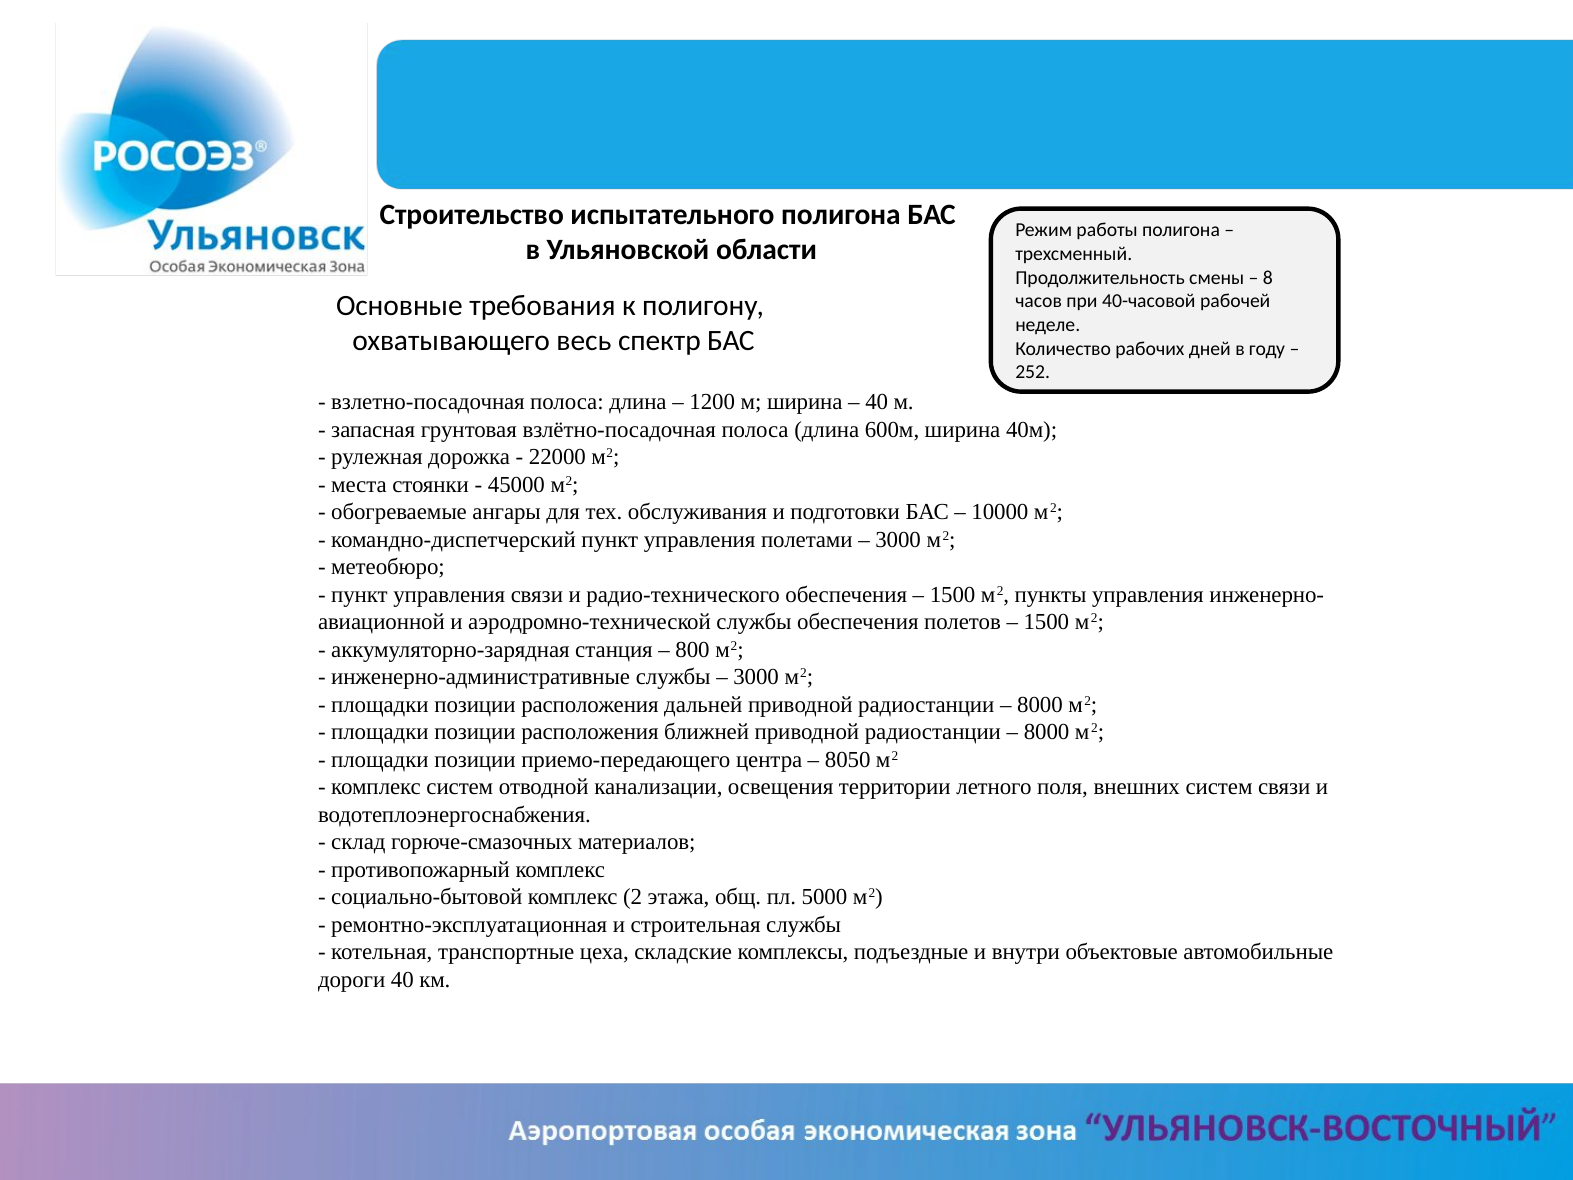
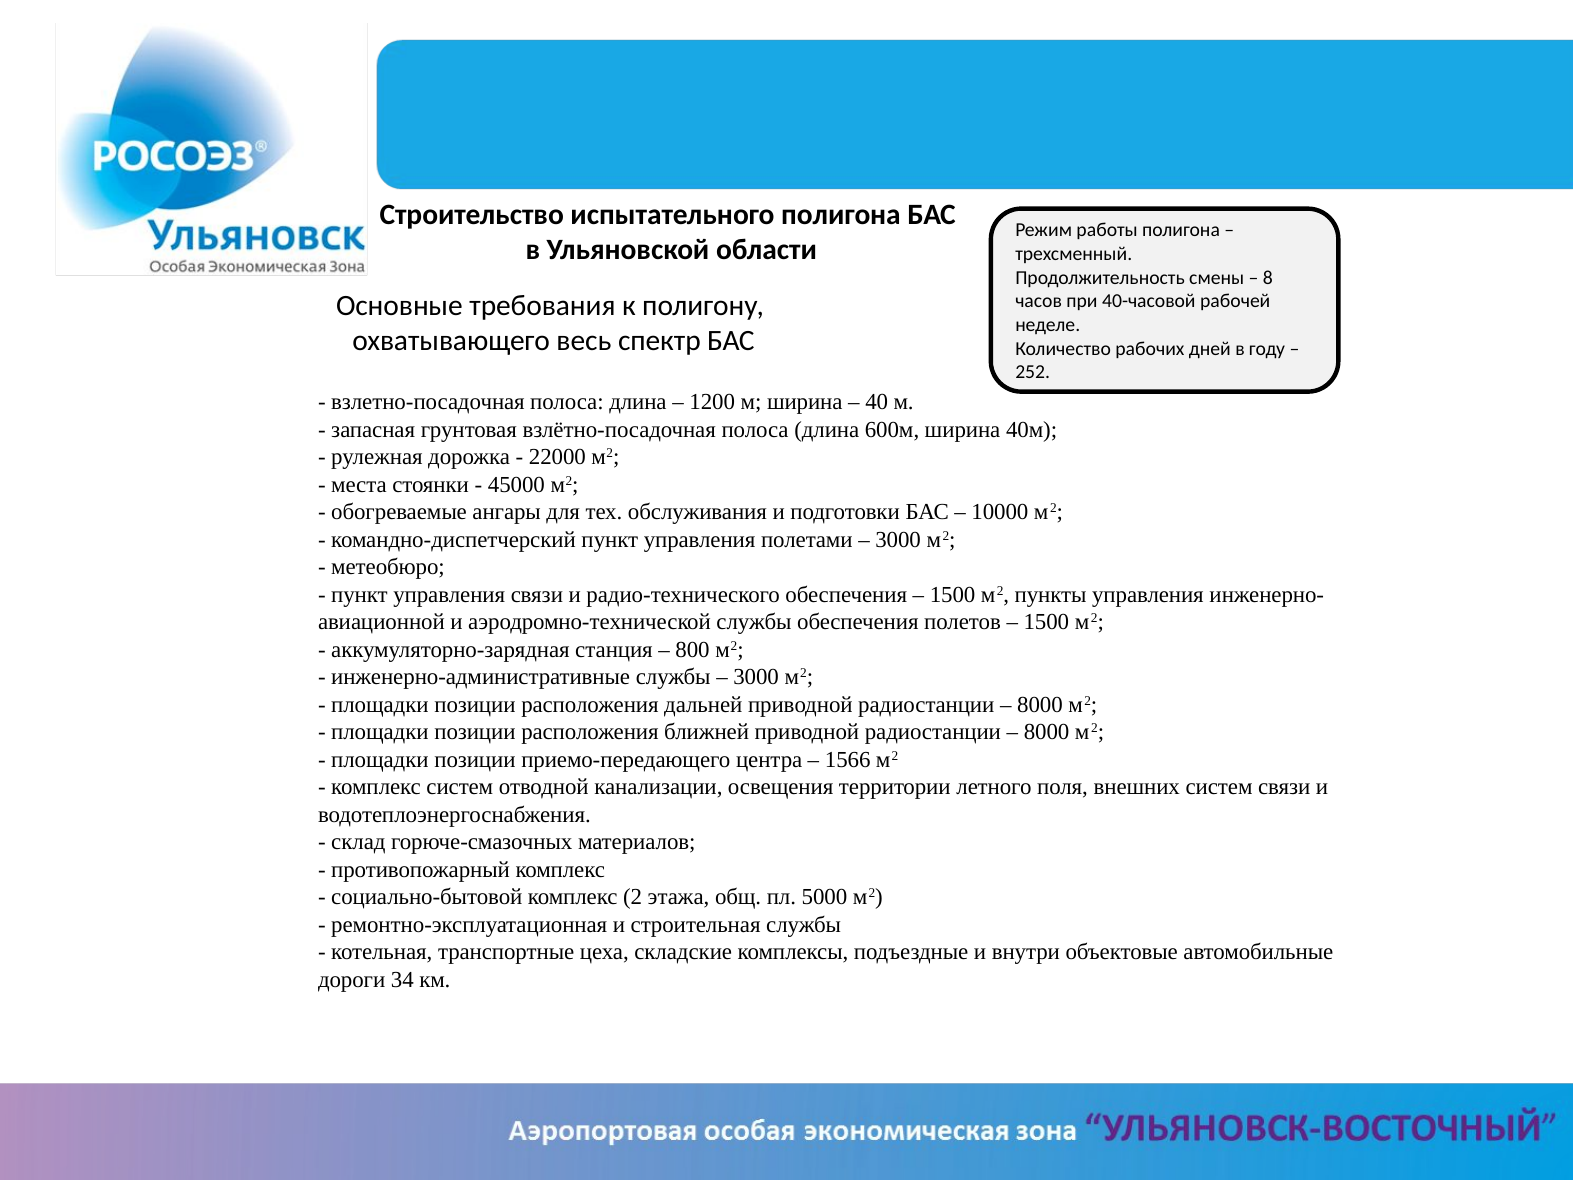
8050: 8050 -> 1566
дороги 40: 40 -> 34
